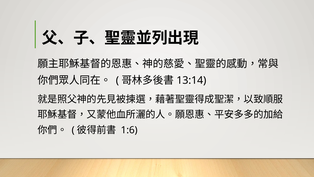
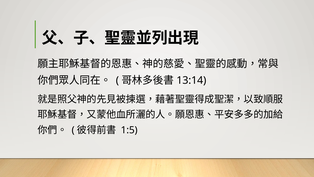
1:6: 1:6 -> 1:5
